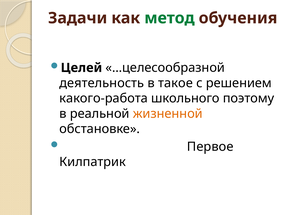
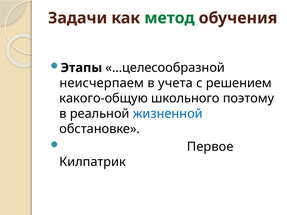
Целей: Целей -> Этапы
деятельность: деятельность -> неисчерпаем
такое: такое -> учета
какого-работа: какого-работа -> какого-общую
жизненной colour: orange -> blue
